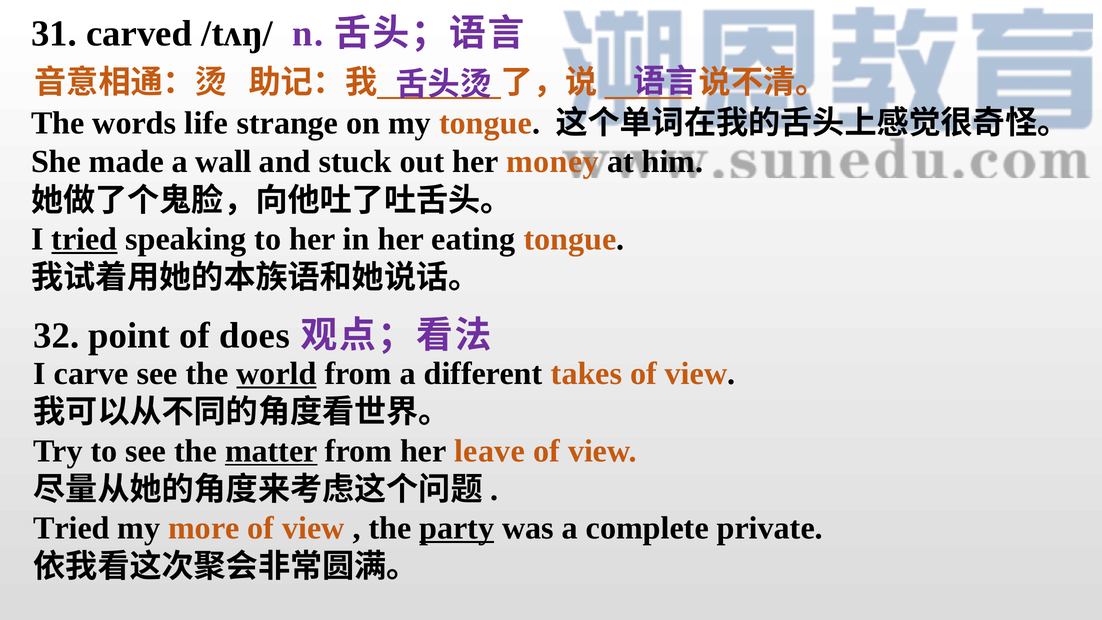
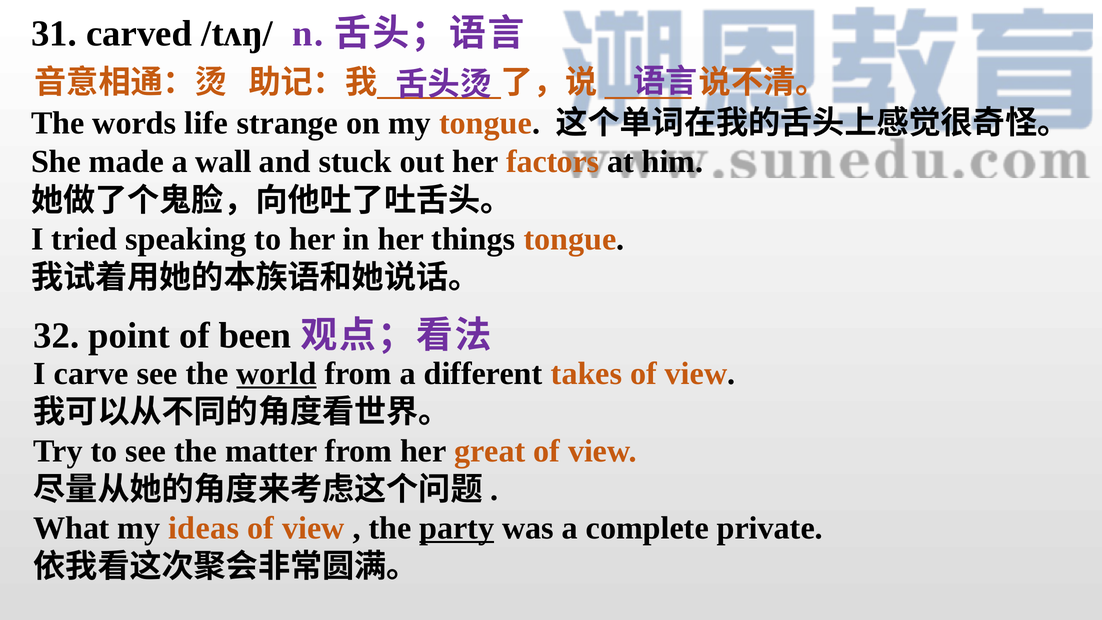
money: money -> factors
tried at (84, 239) underline: present -> none
eating: eating -> things
does: does -> been
matter underline: present -> none
leave: leave -> great
Tried at (71, 528): Tried -> What
more: more -> ideas
